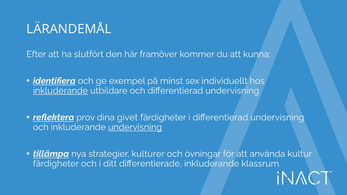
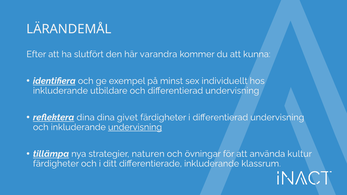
framöver: framöver -> varandra
inkluderande at (60, 91) underline: present -> none
reflektera prov: prov -> dina
kulturer: kulturer -> naturen
